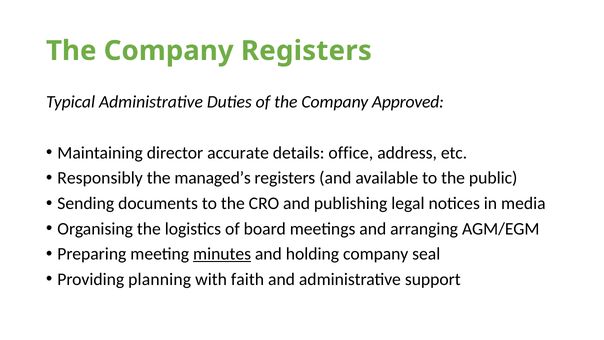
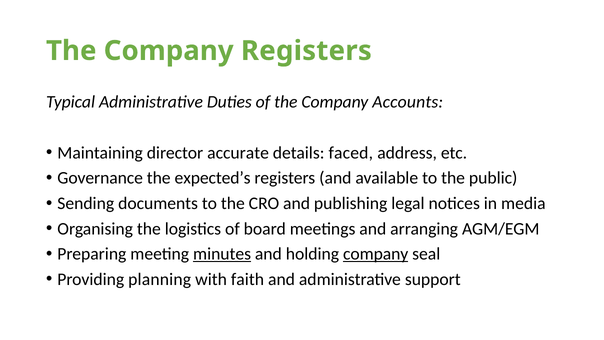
Approved: Approved -> Accounts
office: office -> faced
Responsibly: Responsibly -> Governance
managed’s: managed’s -> expected’s
company at (376, 254) underline: none -> present
